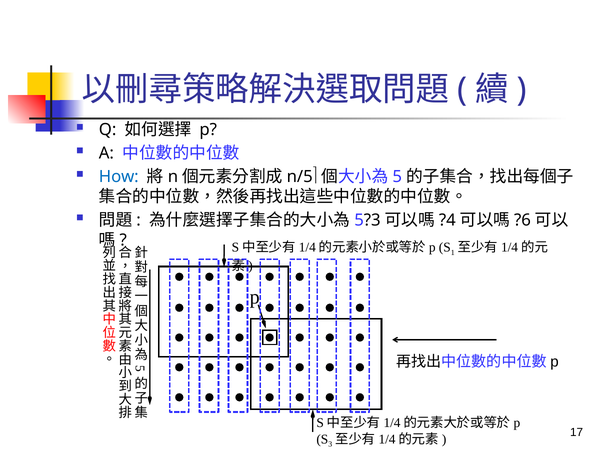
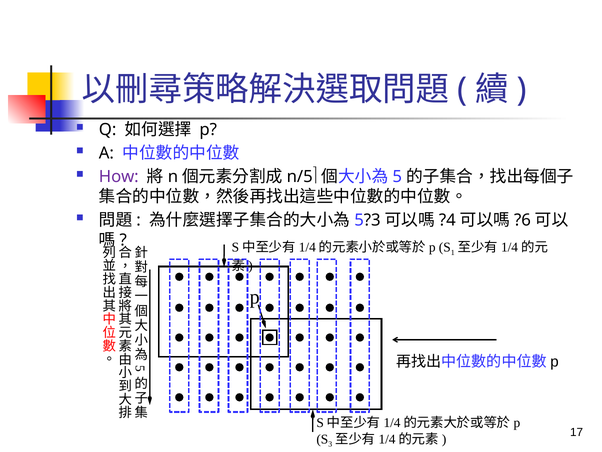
How colour: blue -> purple
